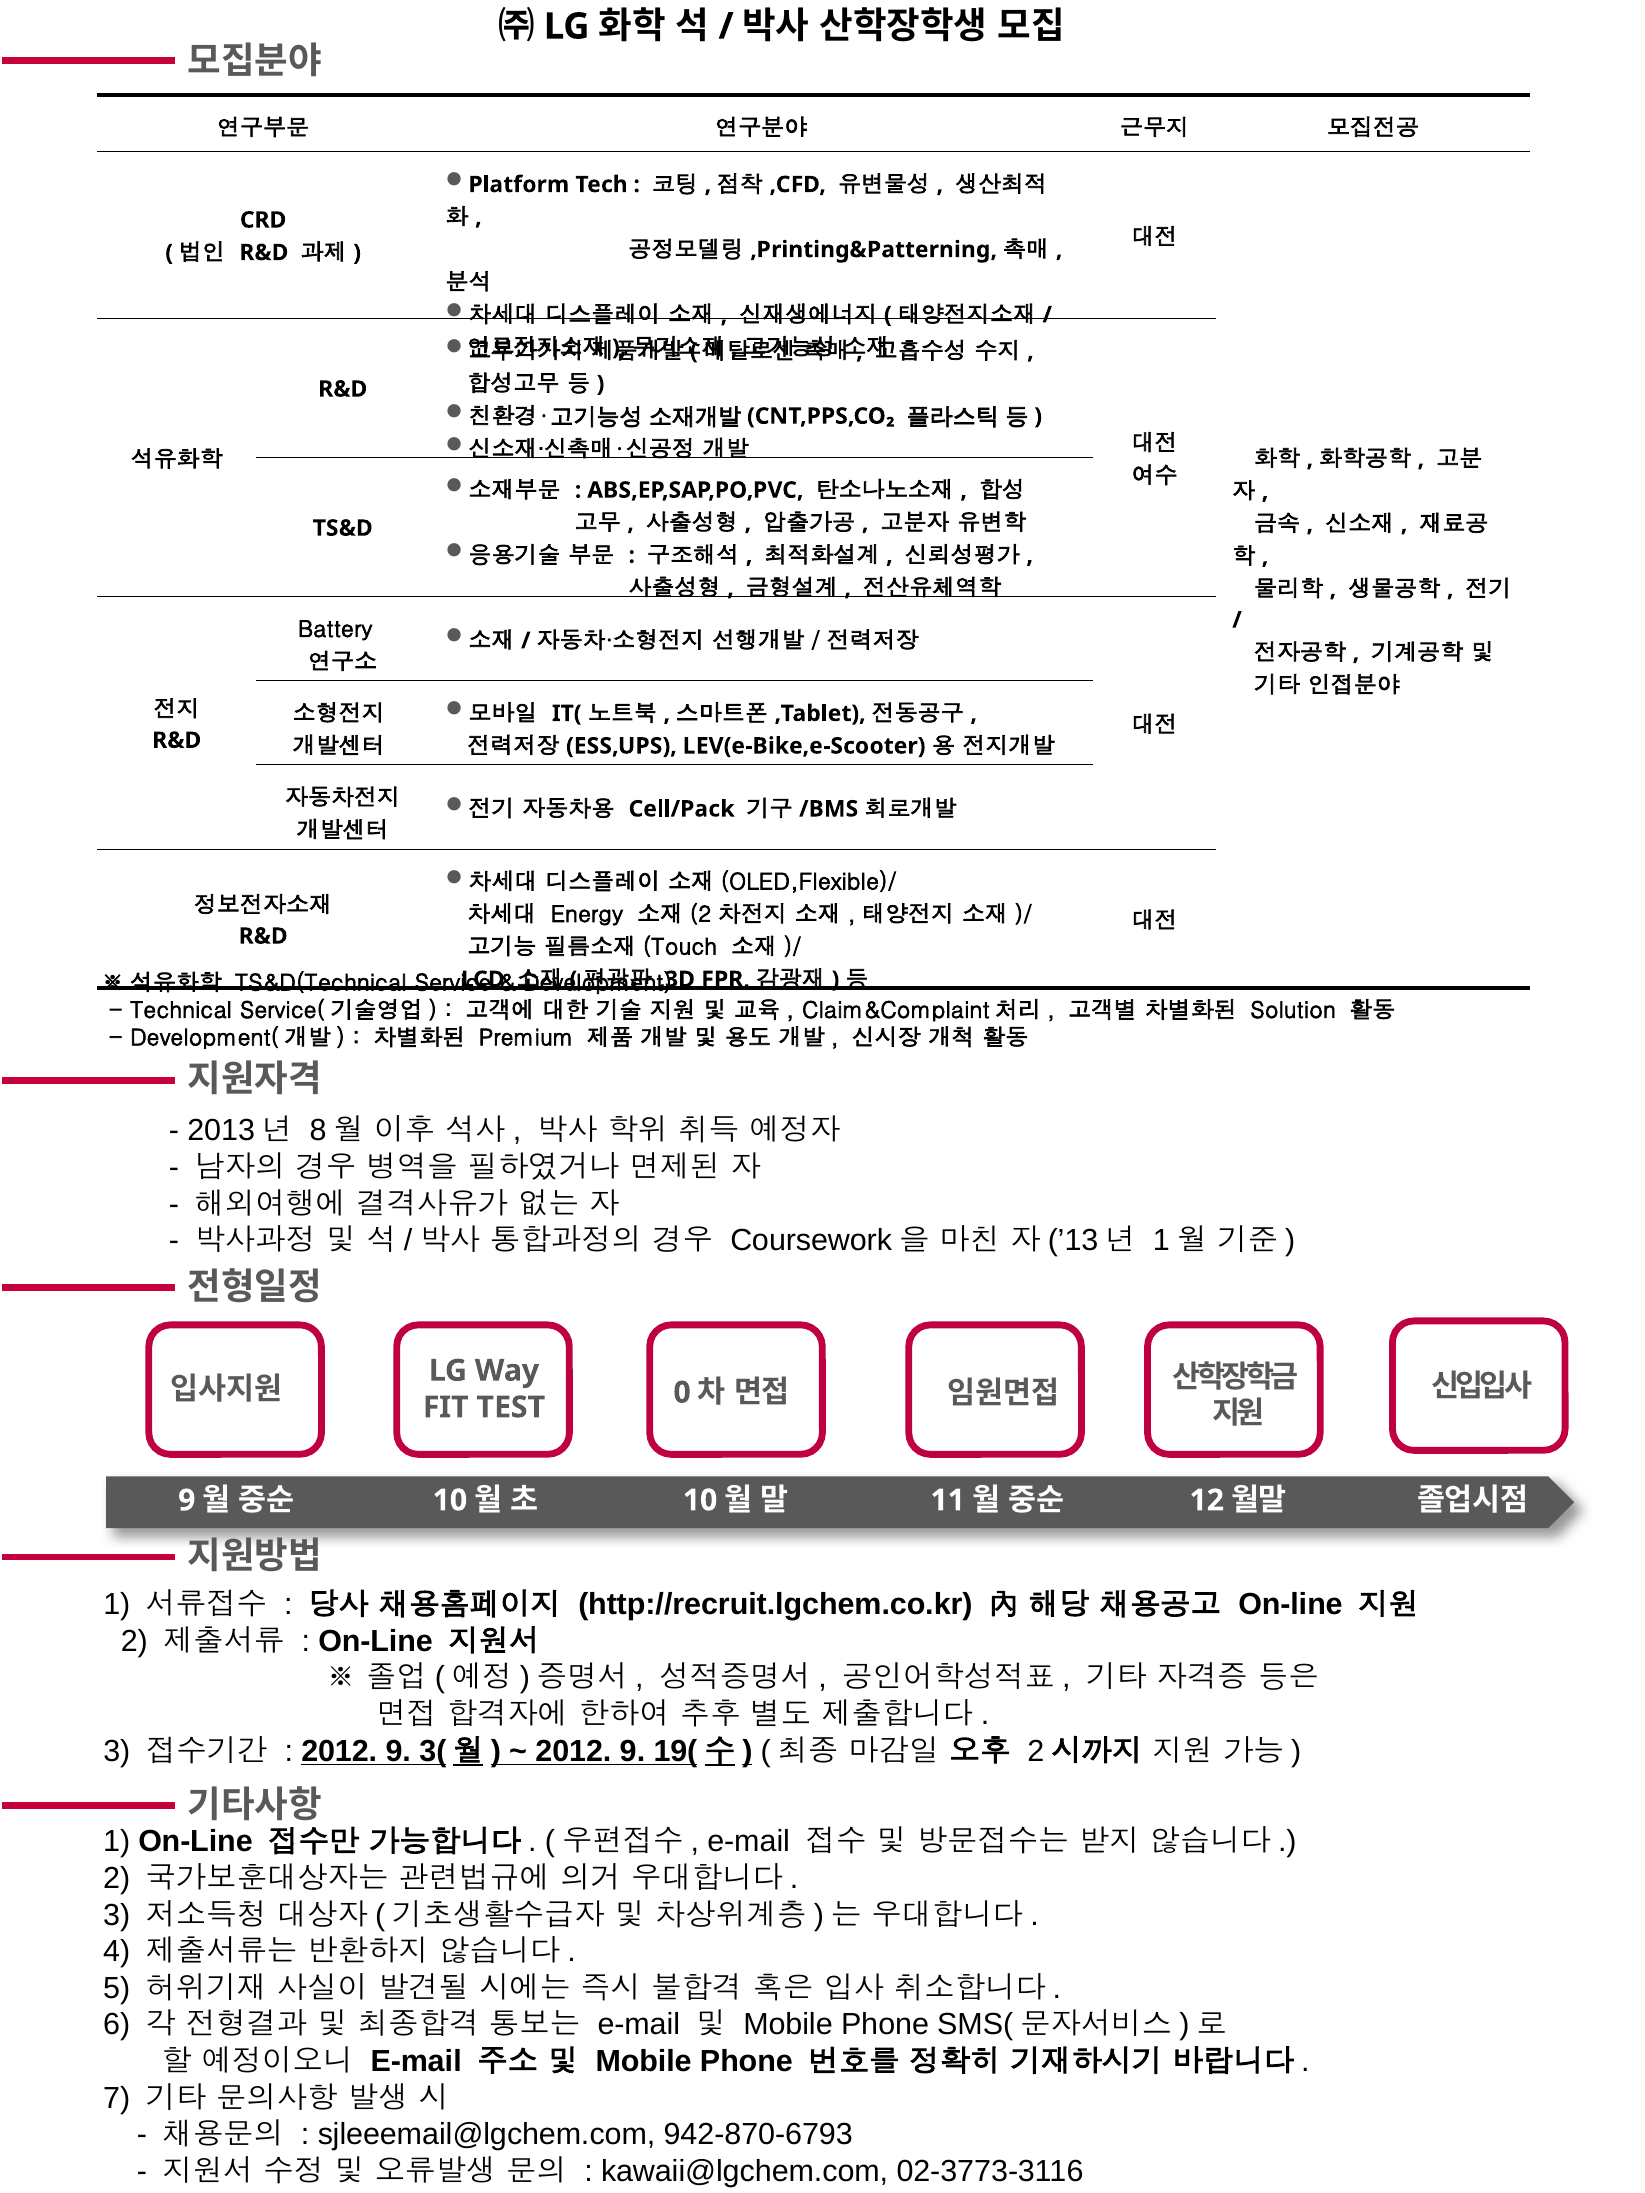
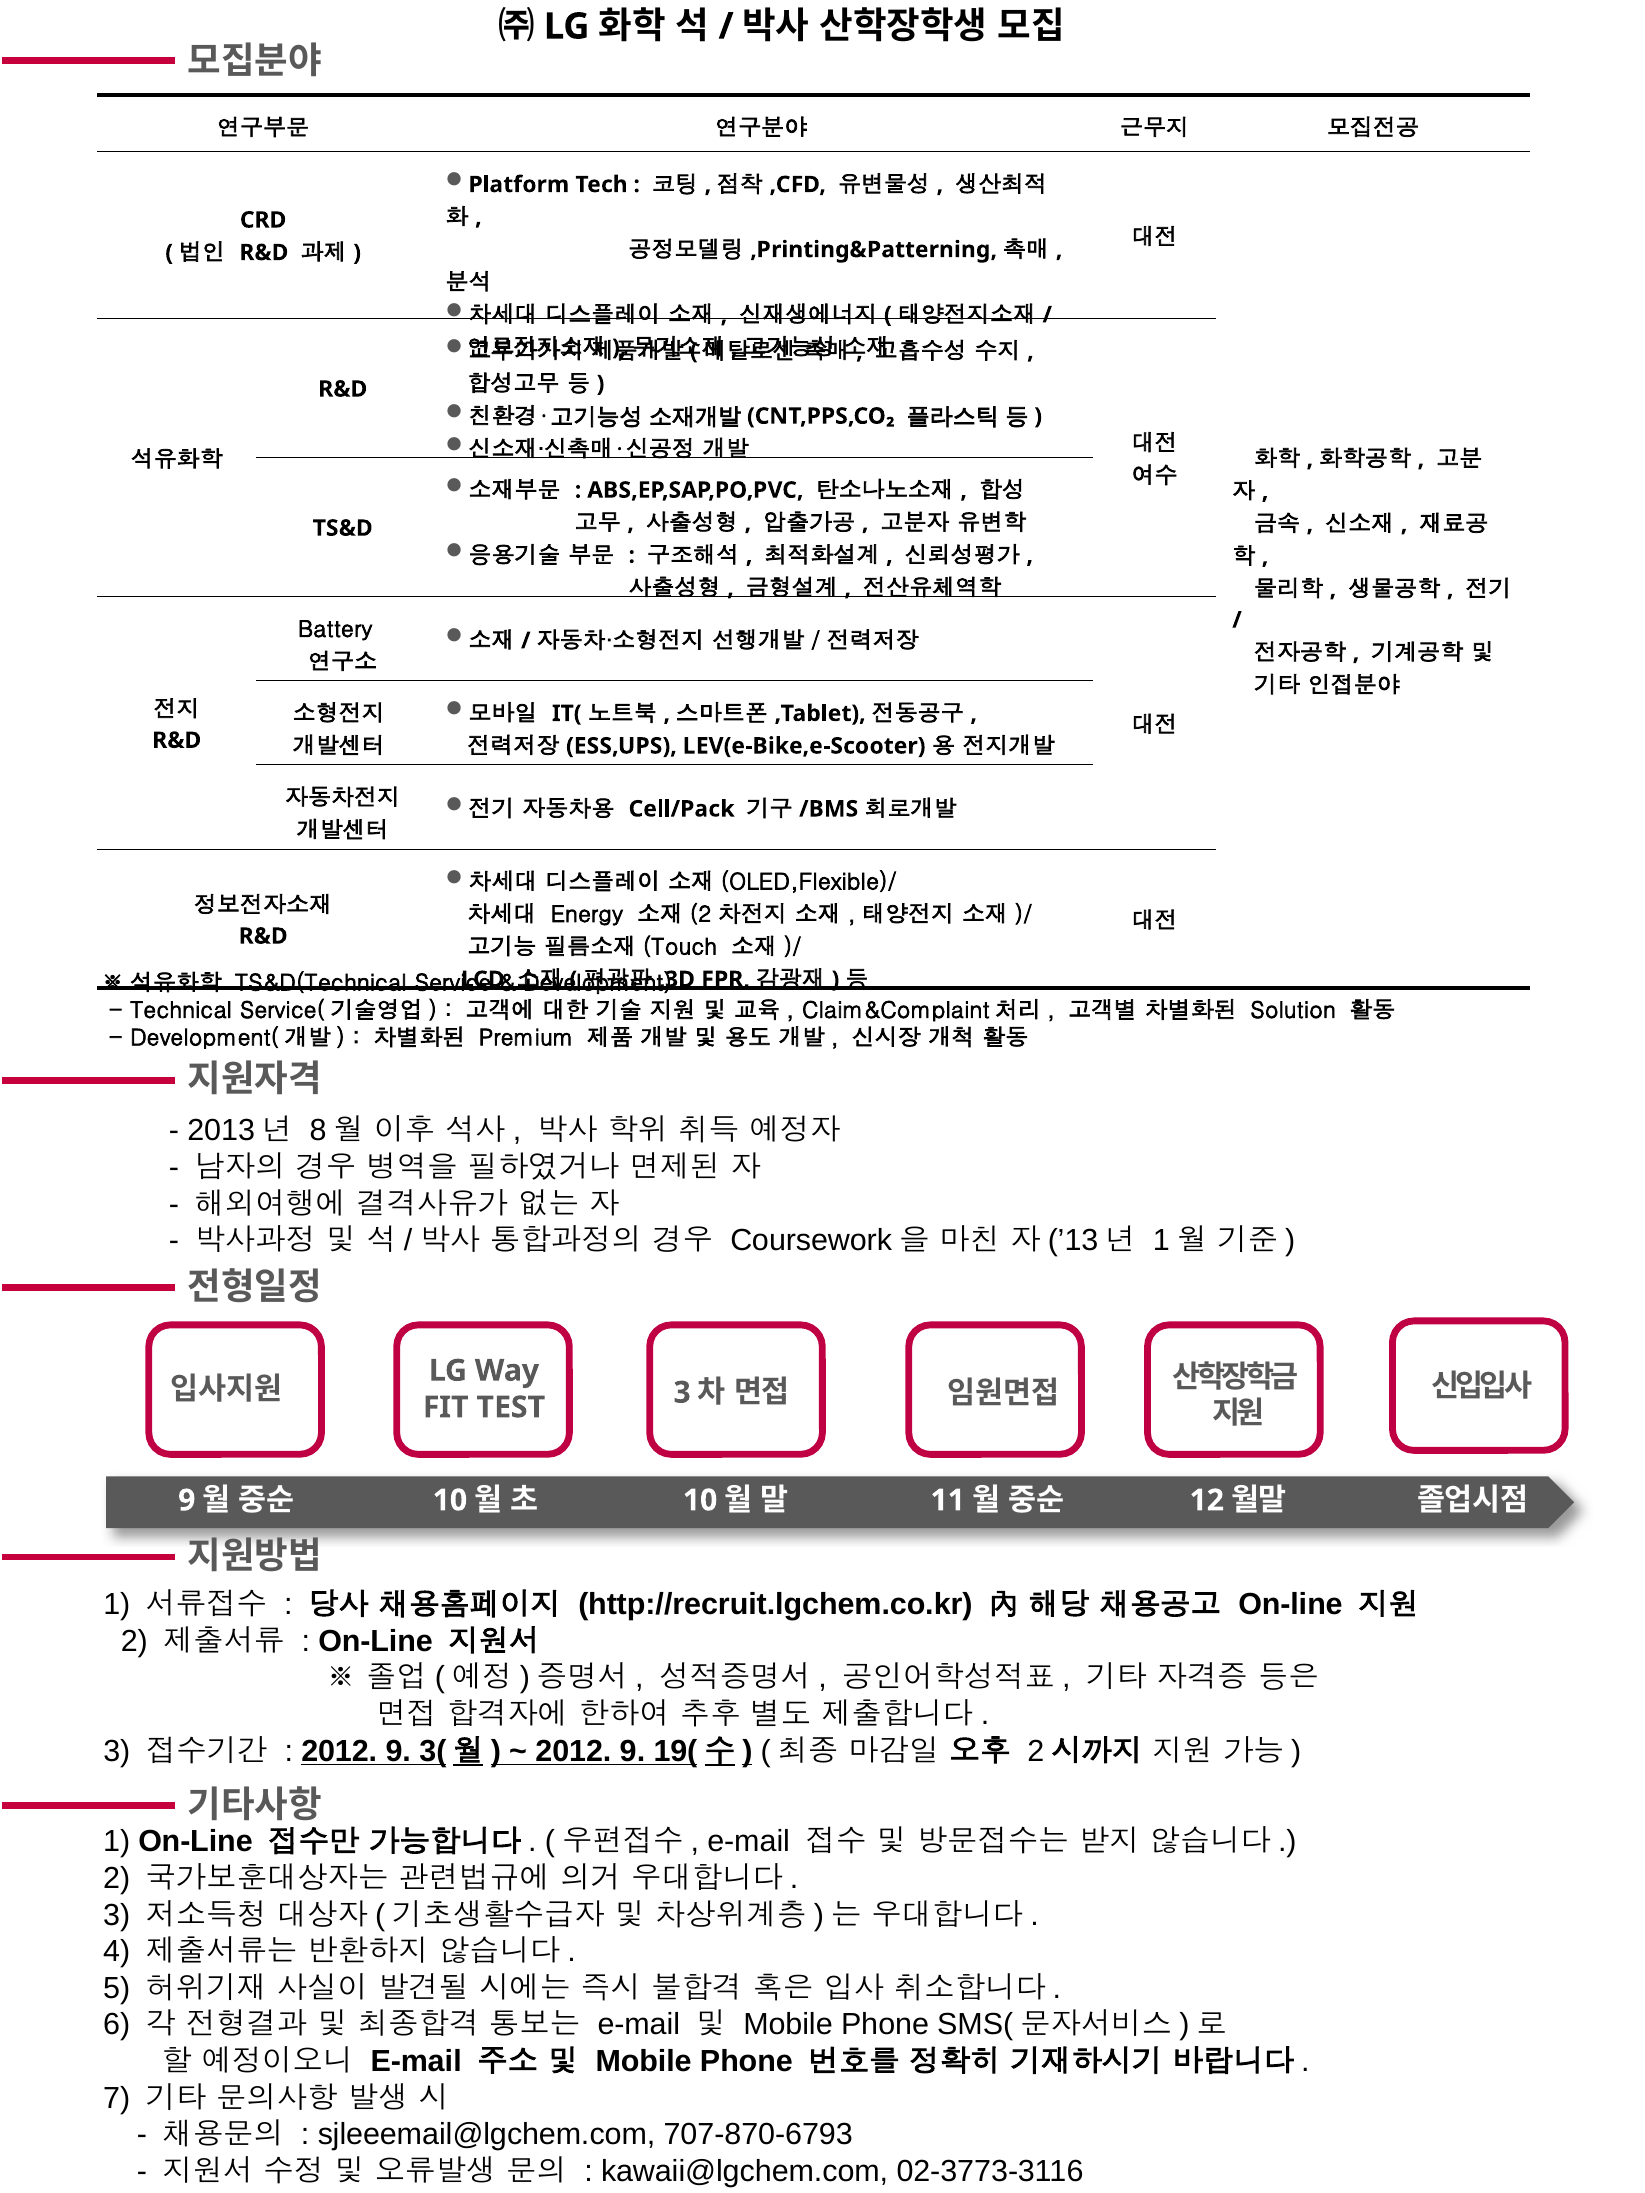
0 at (682, 1393): 0 -> 3
942-870-6793: 942-870-6793 -> 707-870-6793
